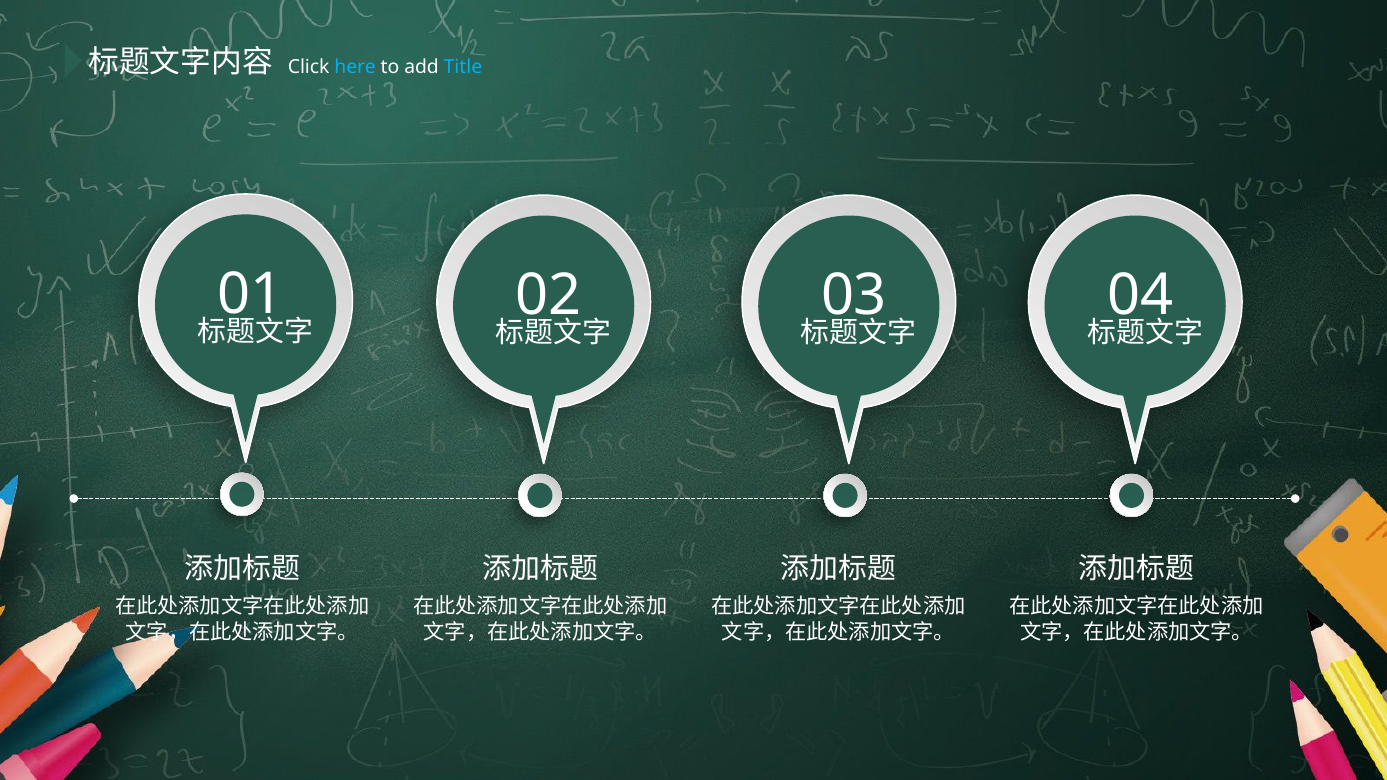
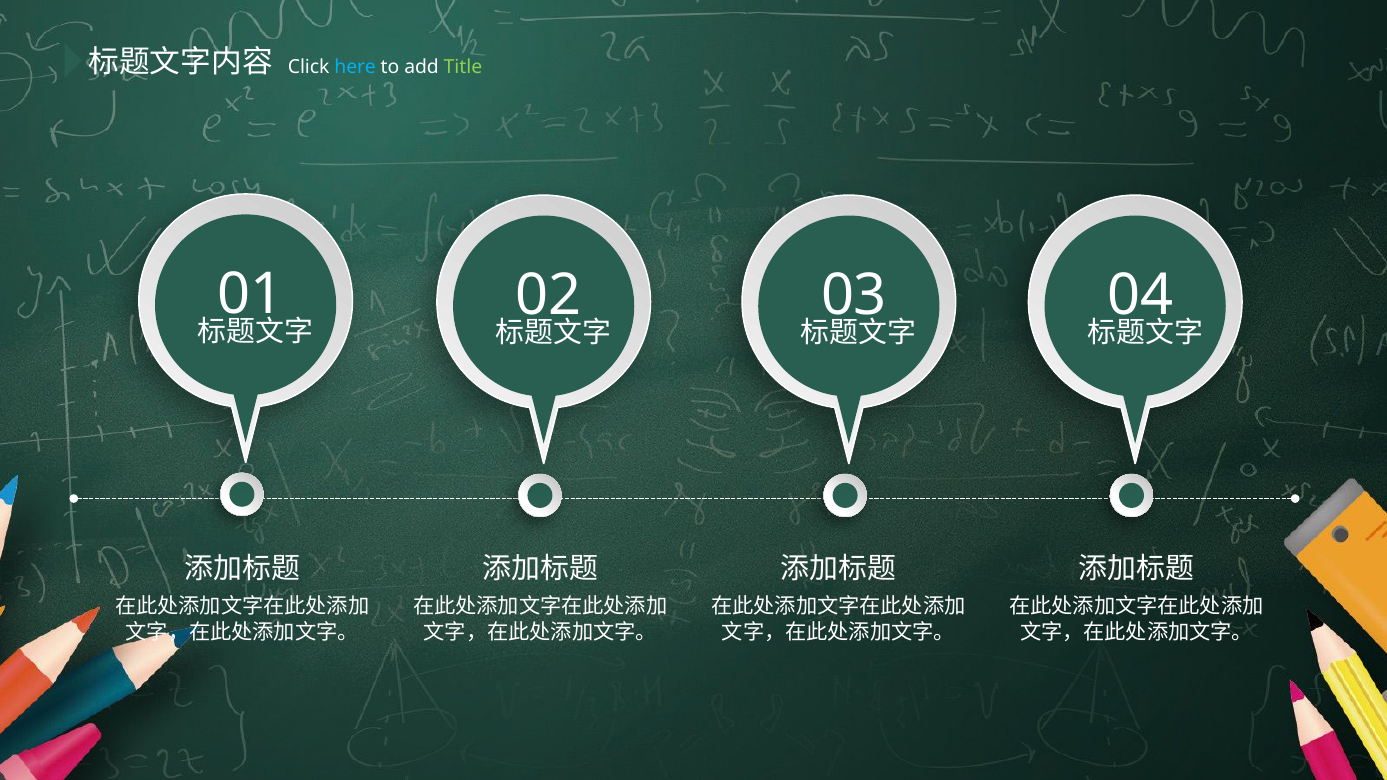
Title colour: light blue -> light green
